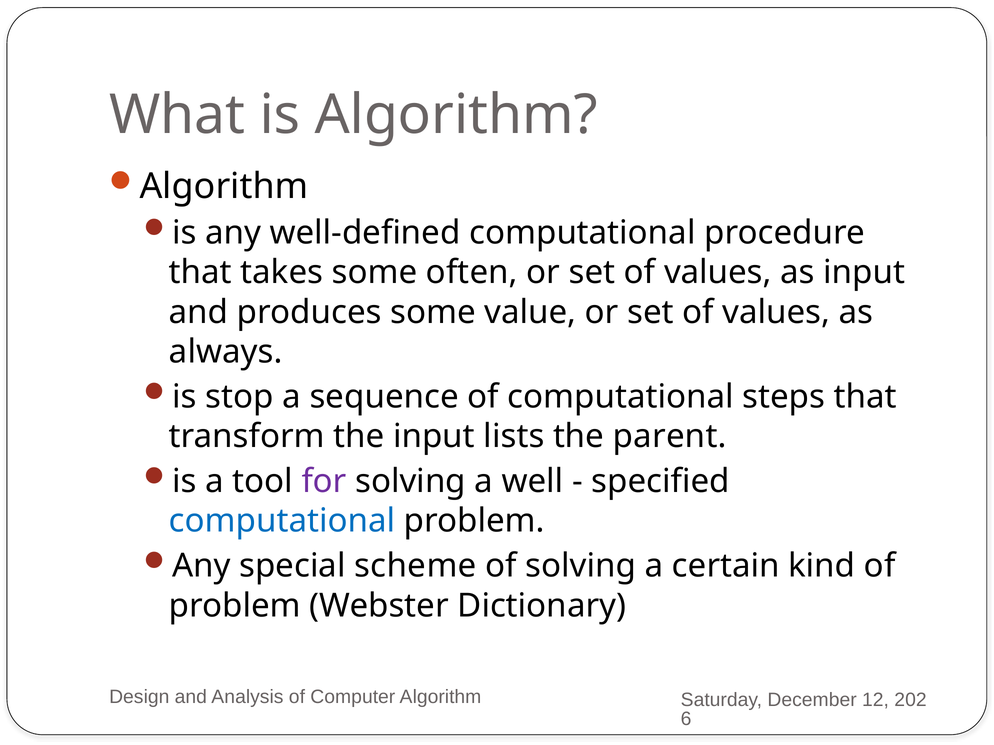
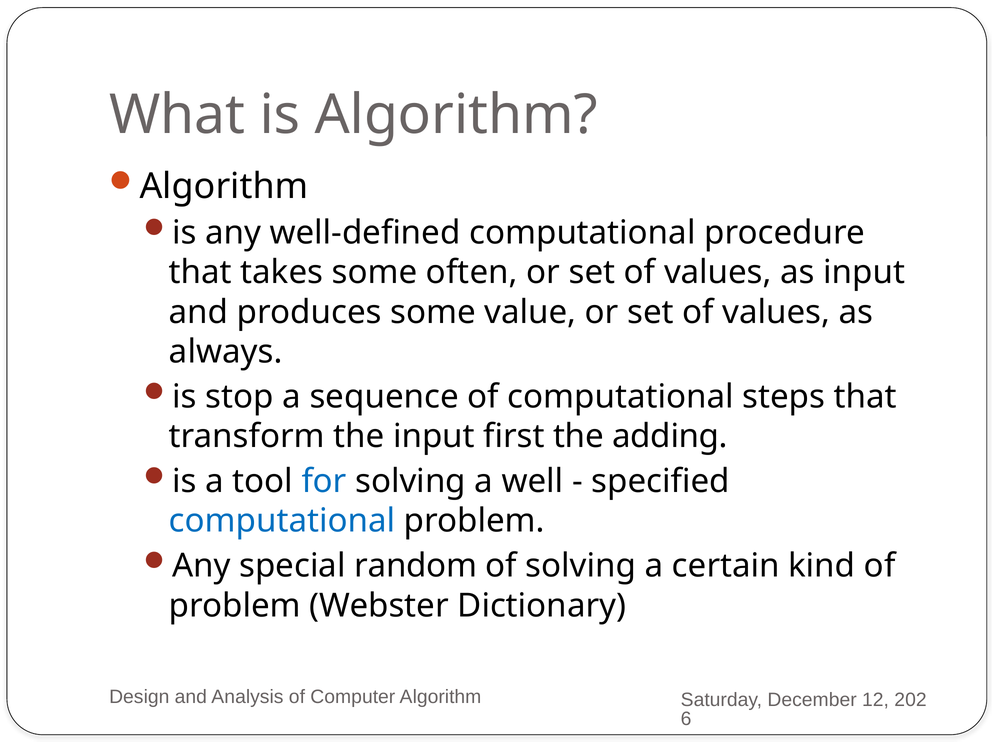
lists: lists -> first
parent: parent -> adding
for colour: purple -> blue
scheme: scheme -> random
